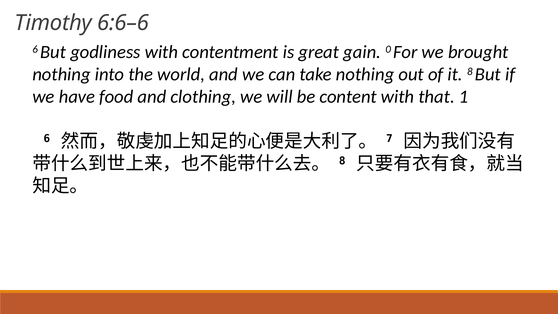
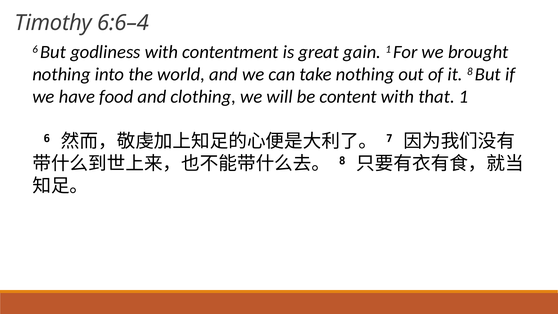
6:6–6: 6:6–6 -> 6:6–4
gain 0: 0 -> 1
